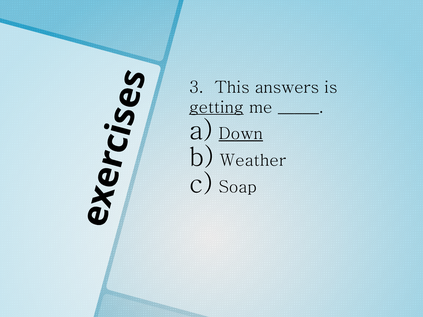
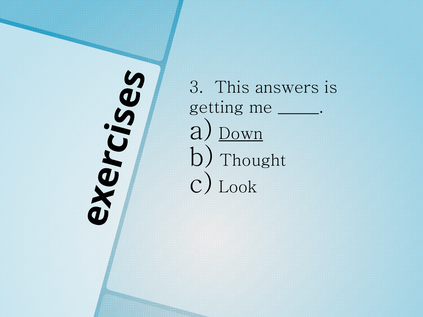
getting underline: present -> none
Weather: Weather -> Thought
Soap: Soap -> Look
